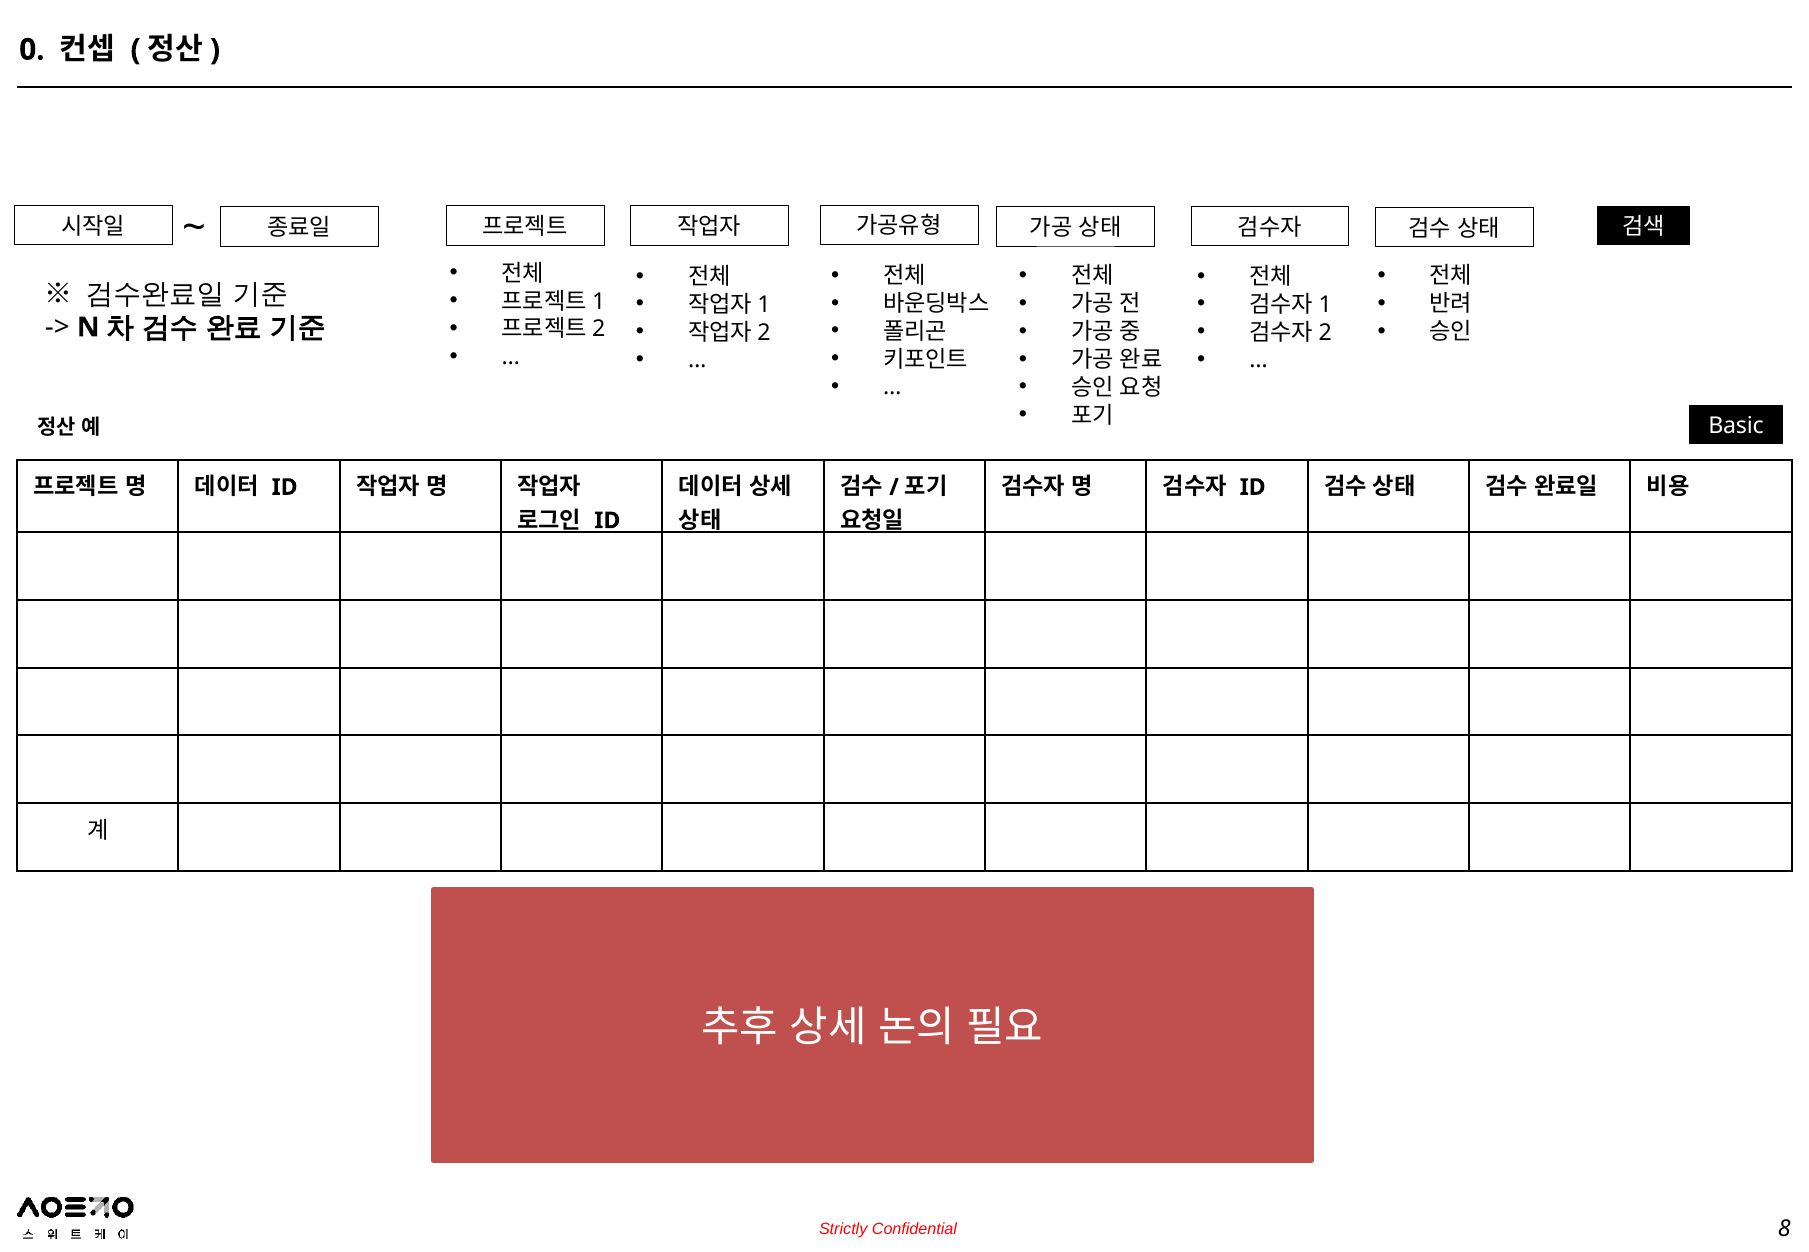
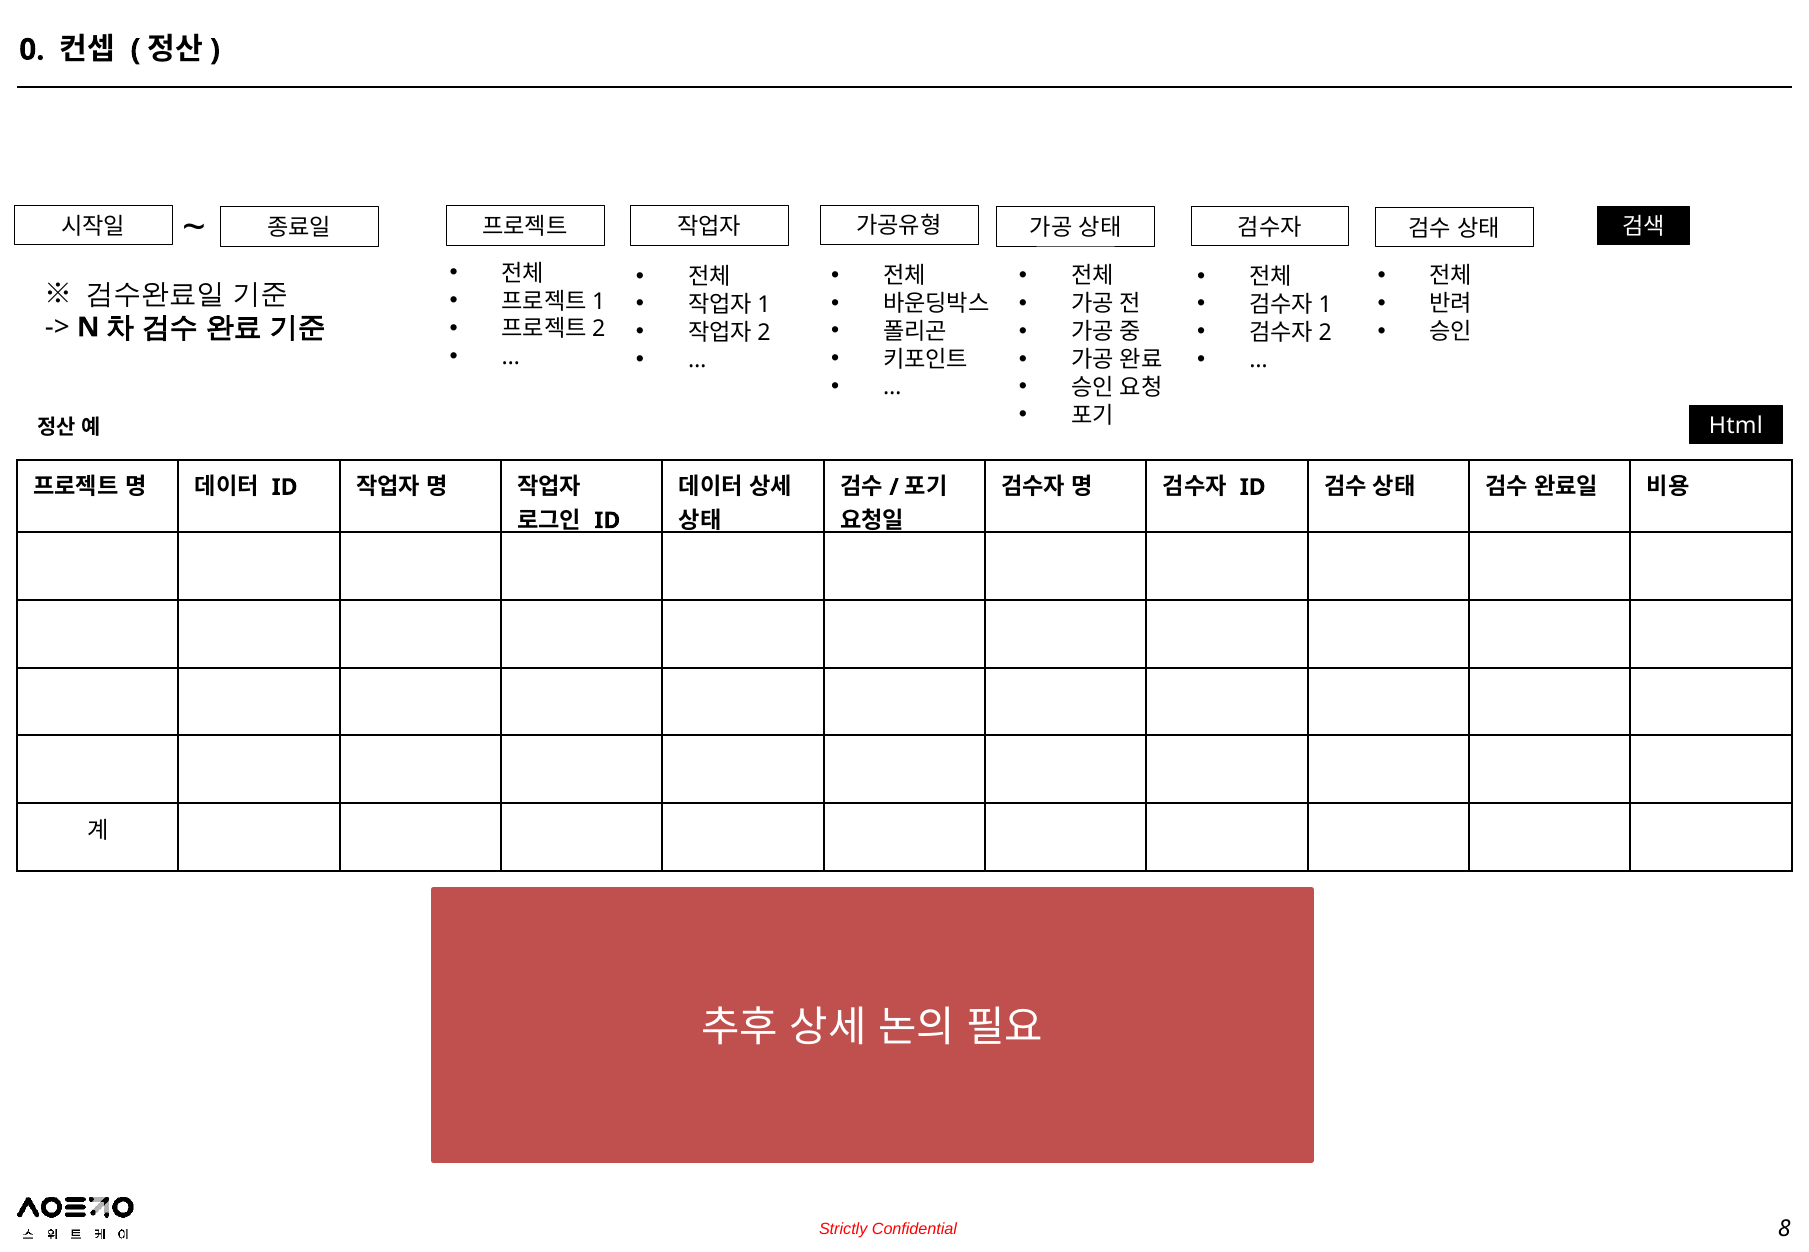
Basic: Basic -> Html
